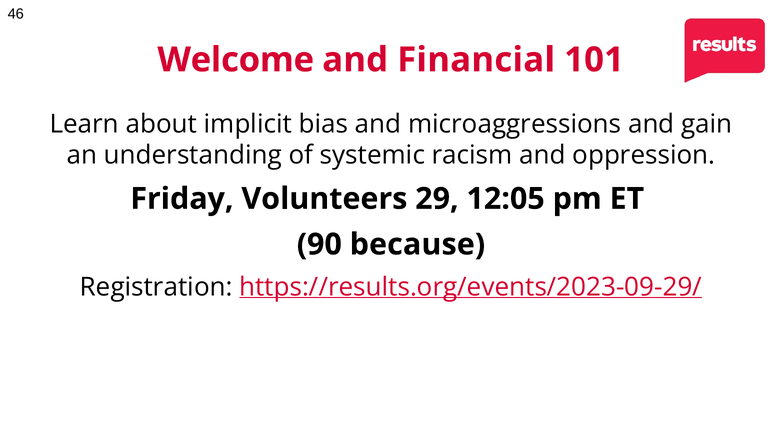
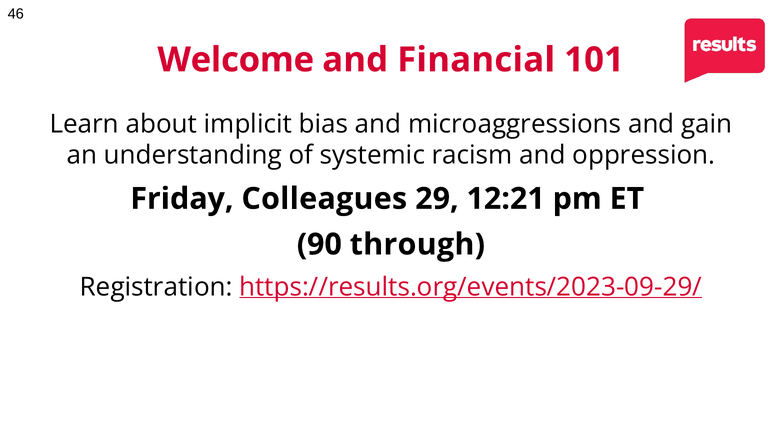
Volunteers: Volunteers -> Colleagues
12:05: 12:05 -> 12:21
because: because -> through
